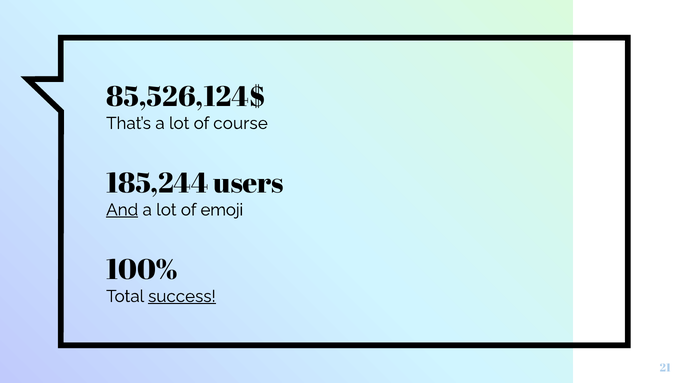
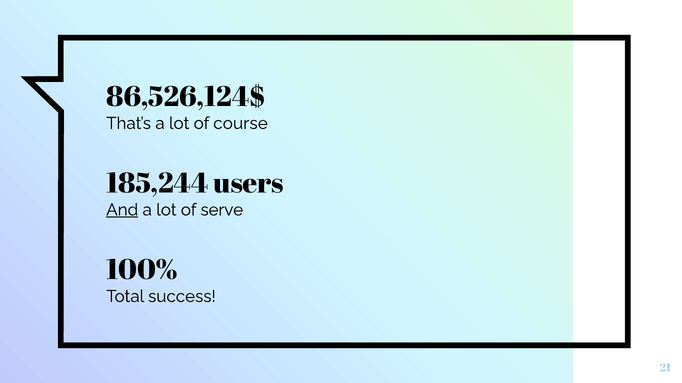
85,526,124$: 85,526,124$ -> 86,526,124$
emoji: emoji -> serve
success underline: present -> none
